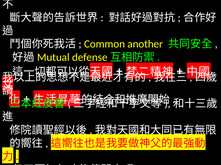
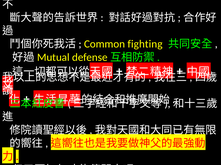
another: another -> fighting
